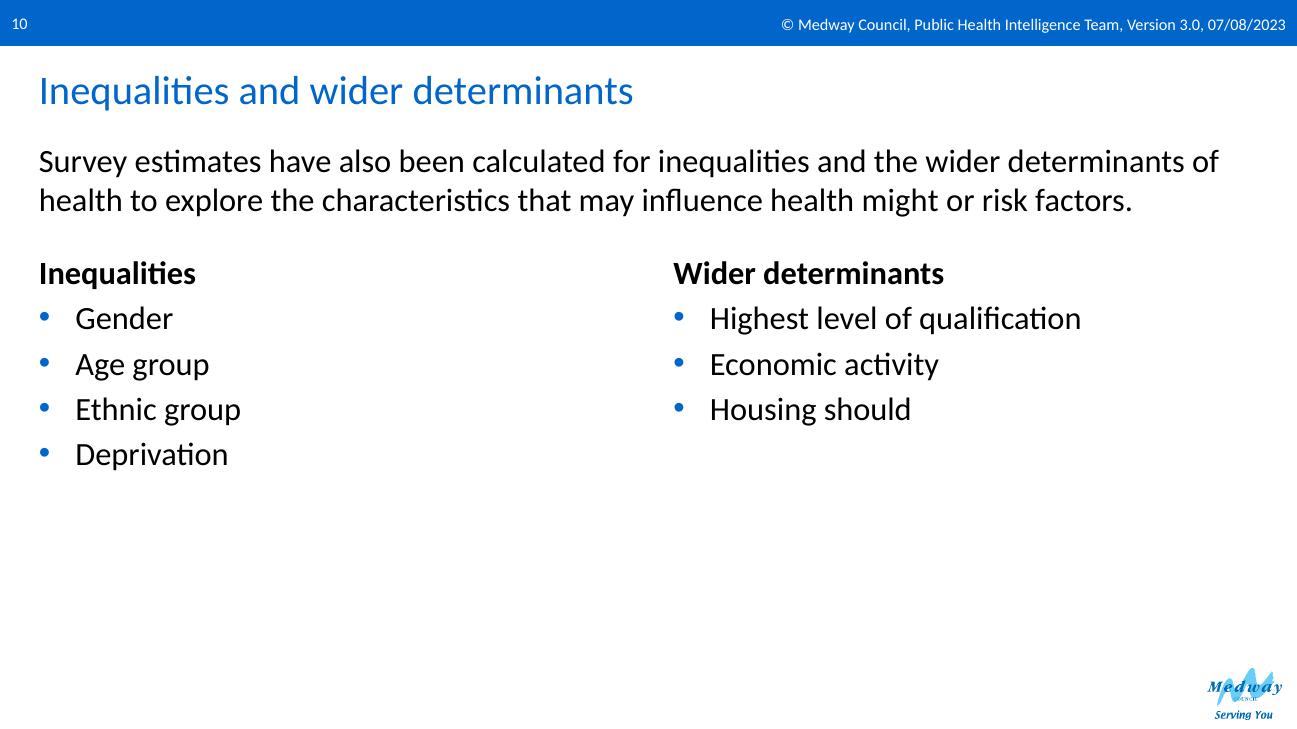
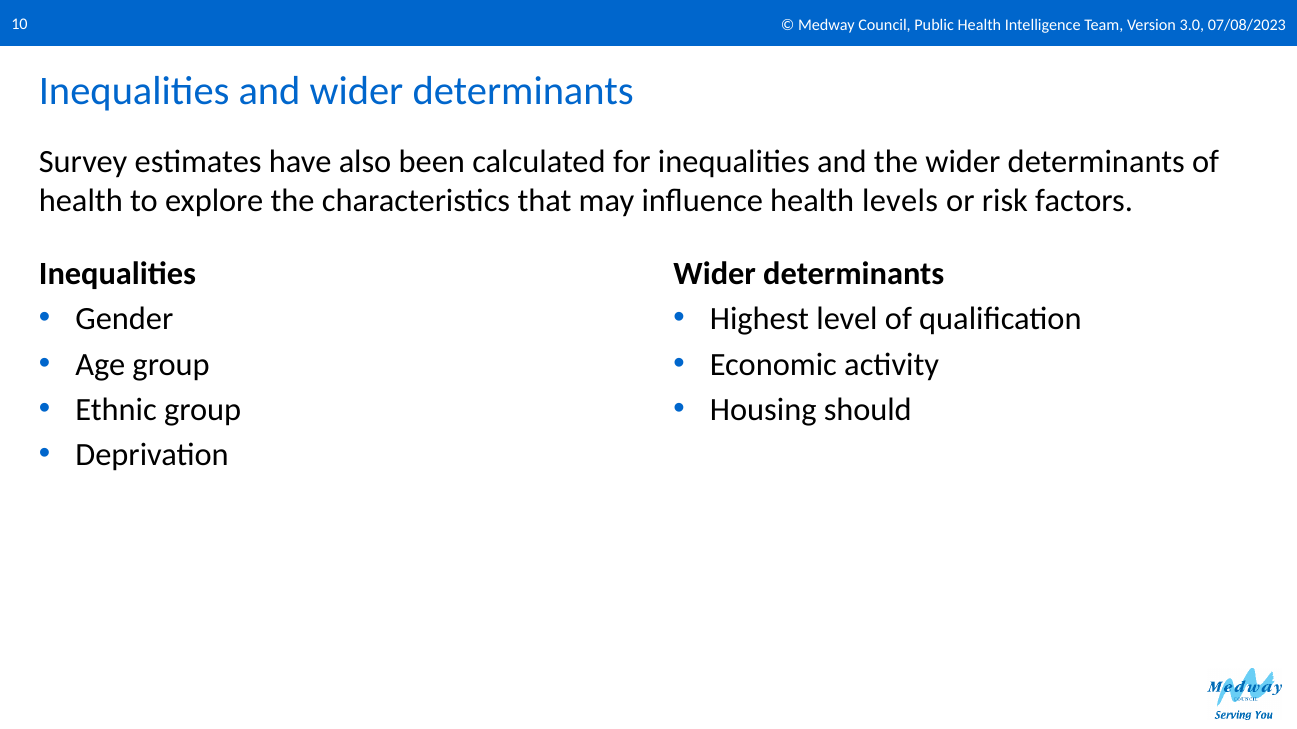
might: might -> levels
